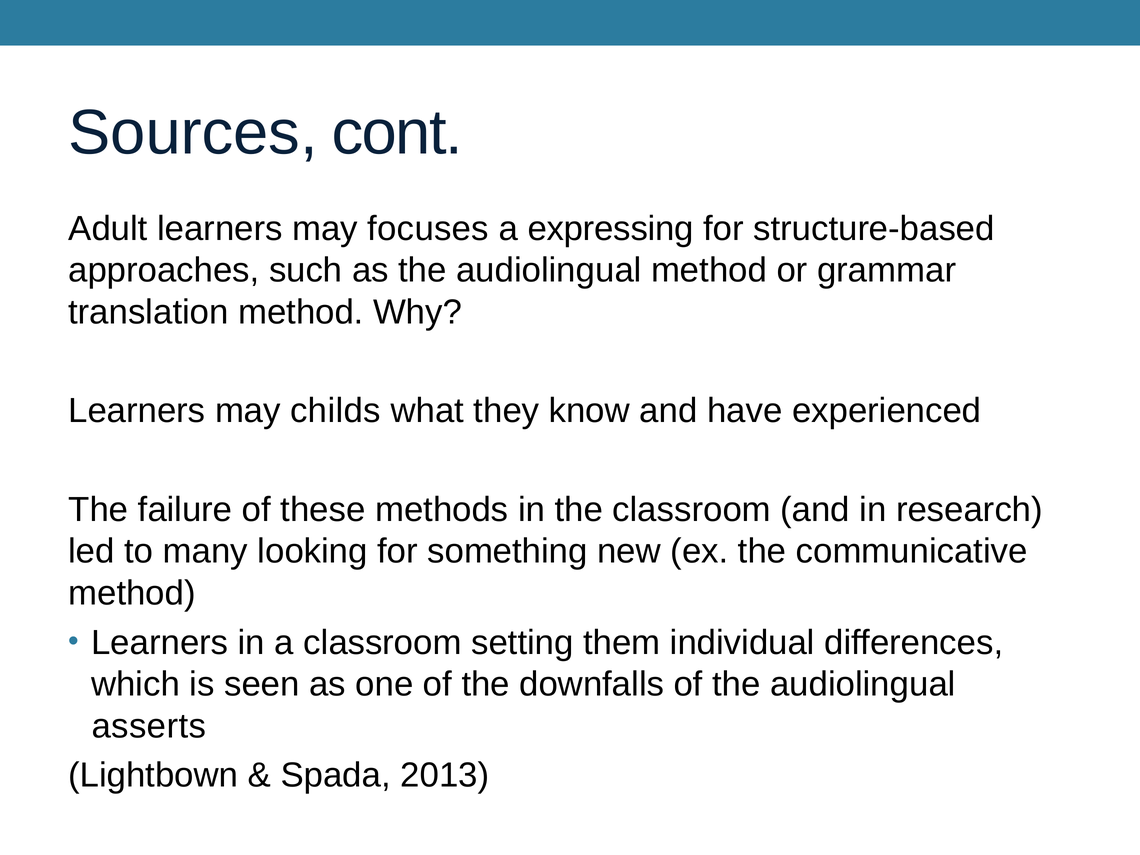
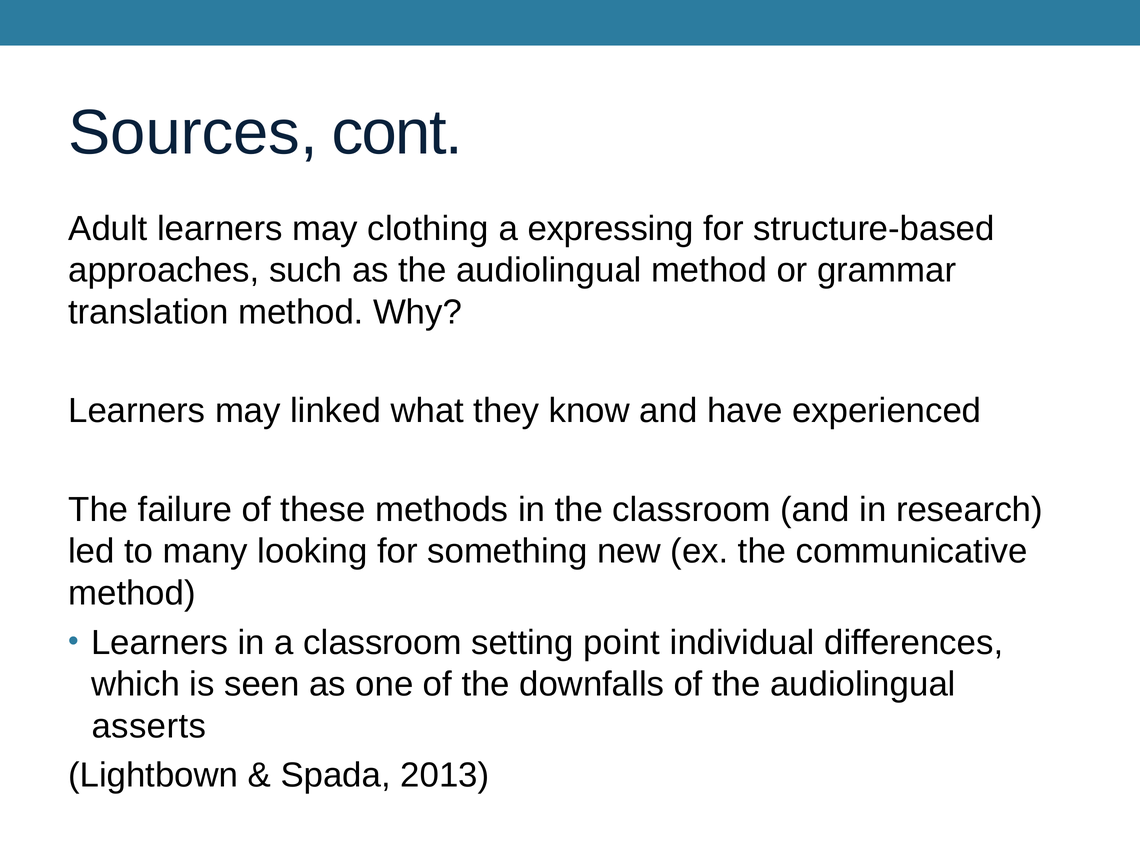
focuses: focuses -> clothing
childs: childs -> linked
them: them -> point
